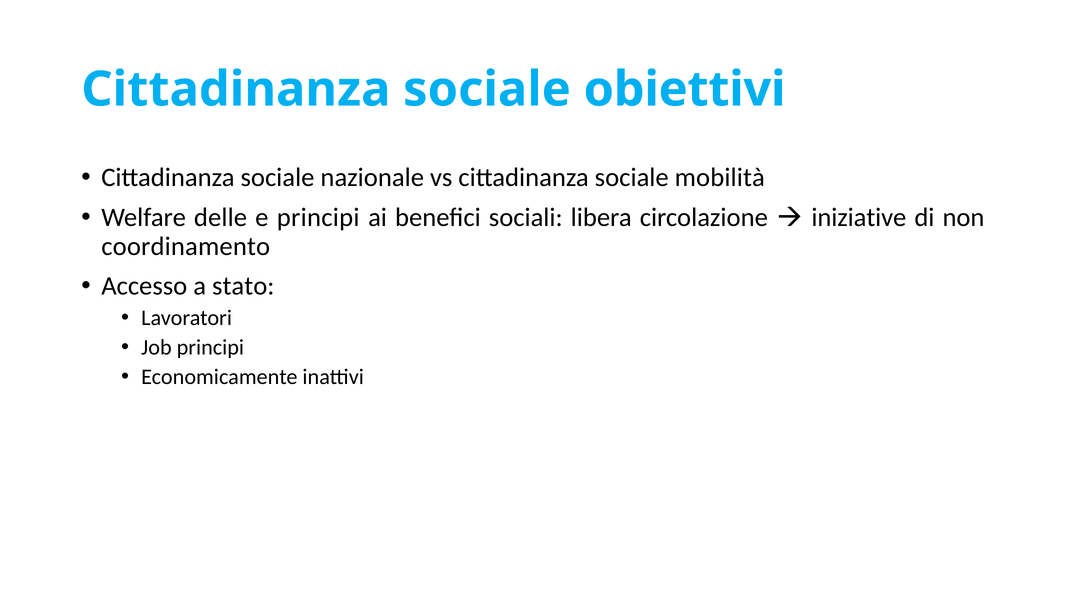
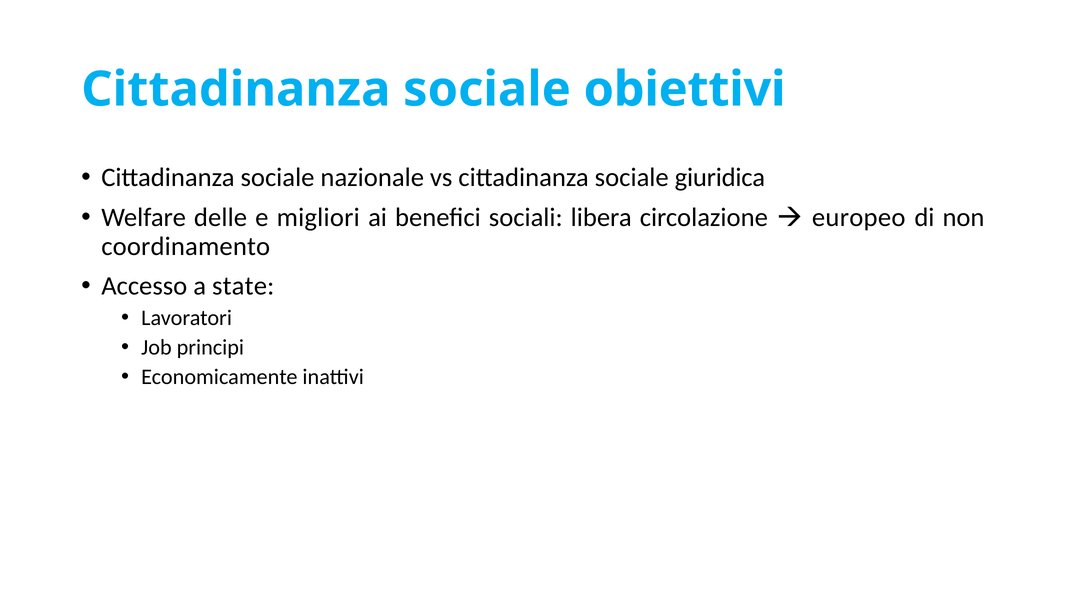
mobilità: mobilità -> giuridica
e principi: principi -> migliori
iniziative: iniziative -> europeo
stato: stato -> state
